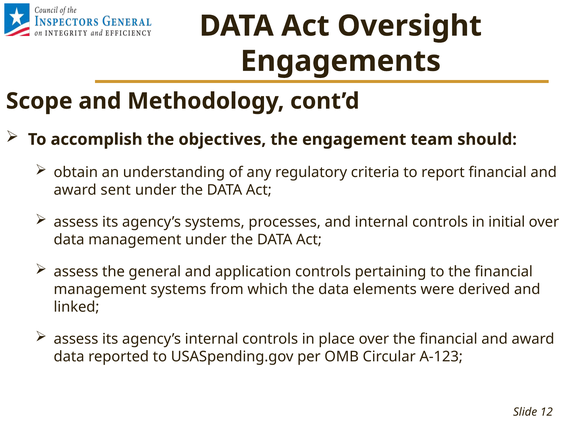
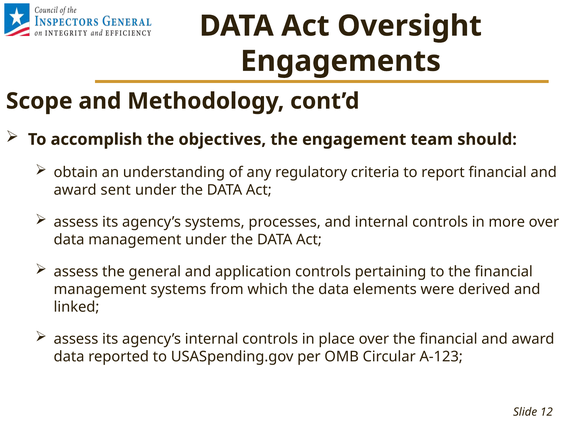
initial: initial -> more
